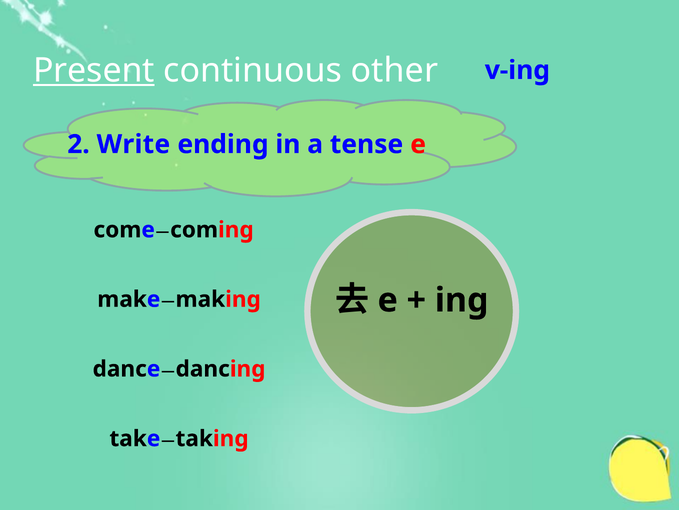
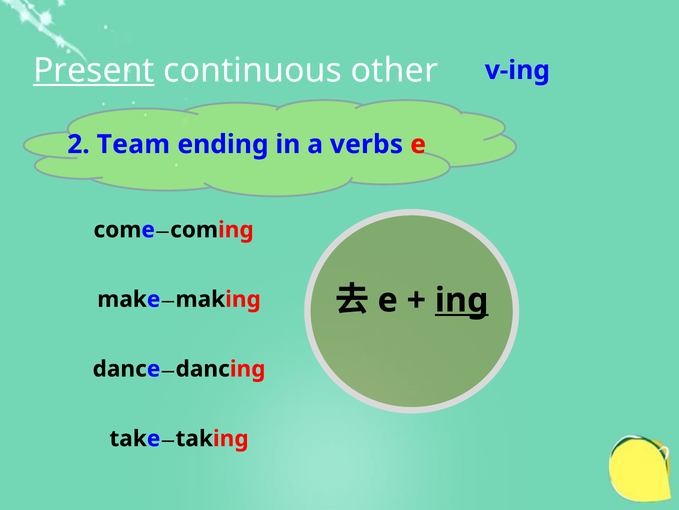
Write: Write -> Team
tense: tense -> verbs
ing underline: none -> present
